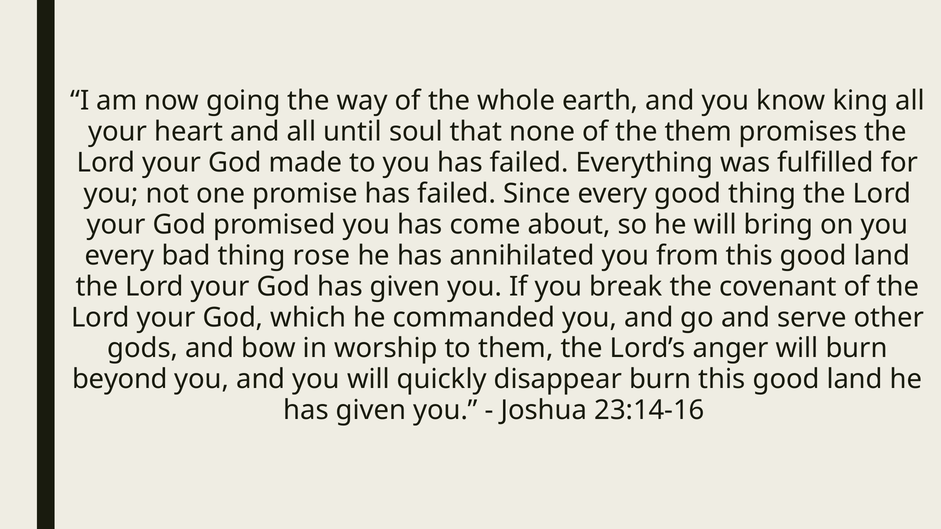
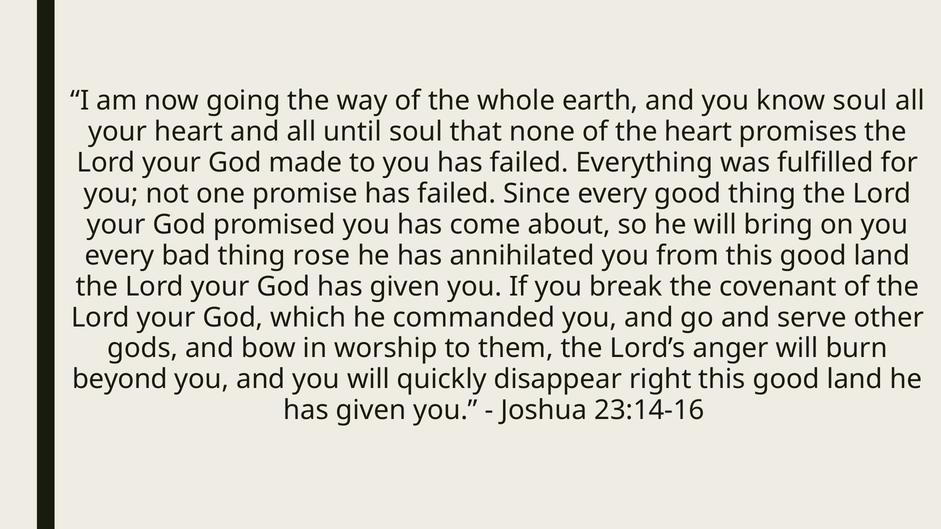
know king: king -> soul
the them: them -> heart
disappear burn: burn -> right
